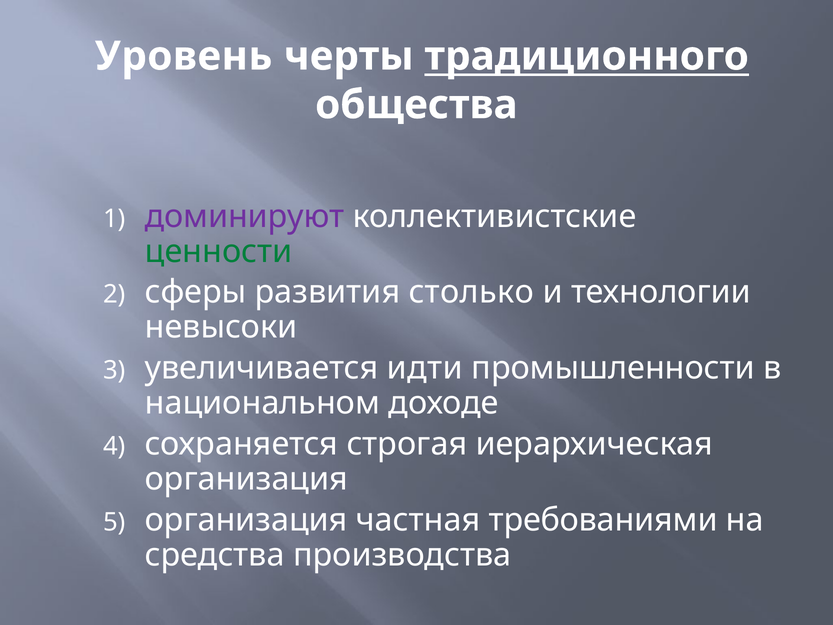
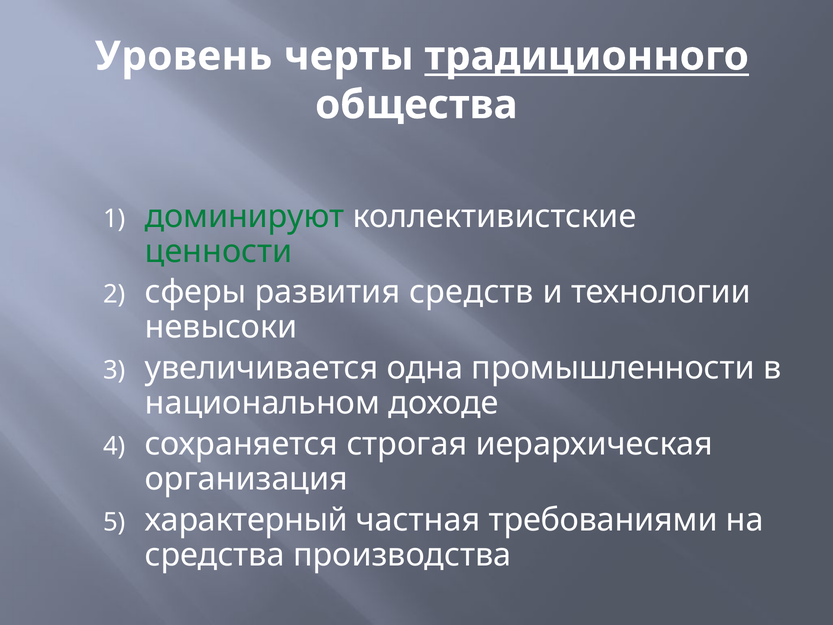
доминируют colour: purple -> green
столько: столько -> средств
идти: идти -> одна
организация at (246, 520): организация -> характерный
